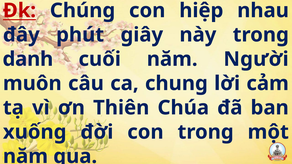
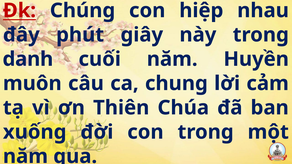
Người: Người -> Huyền
